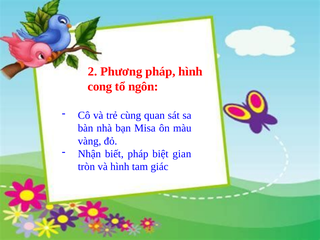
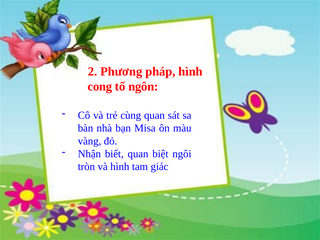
biết pháp: pháp -> quan
gian: gian -> ngôi
